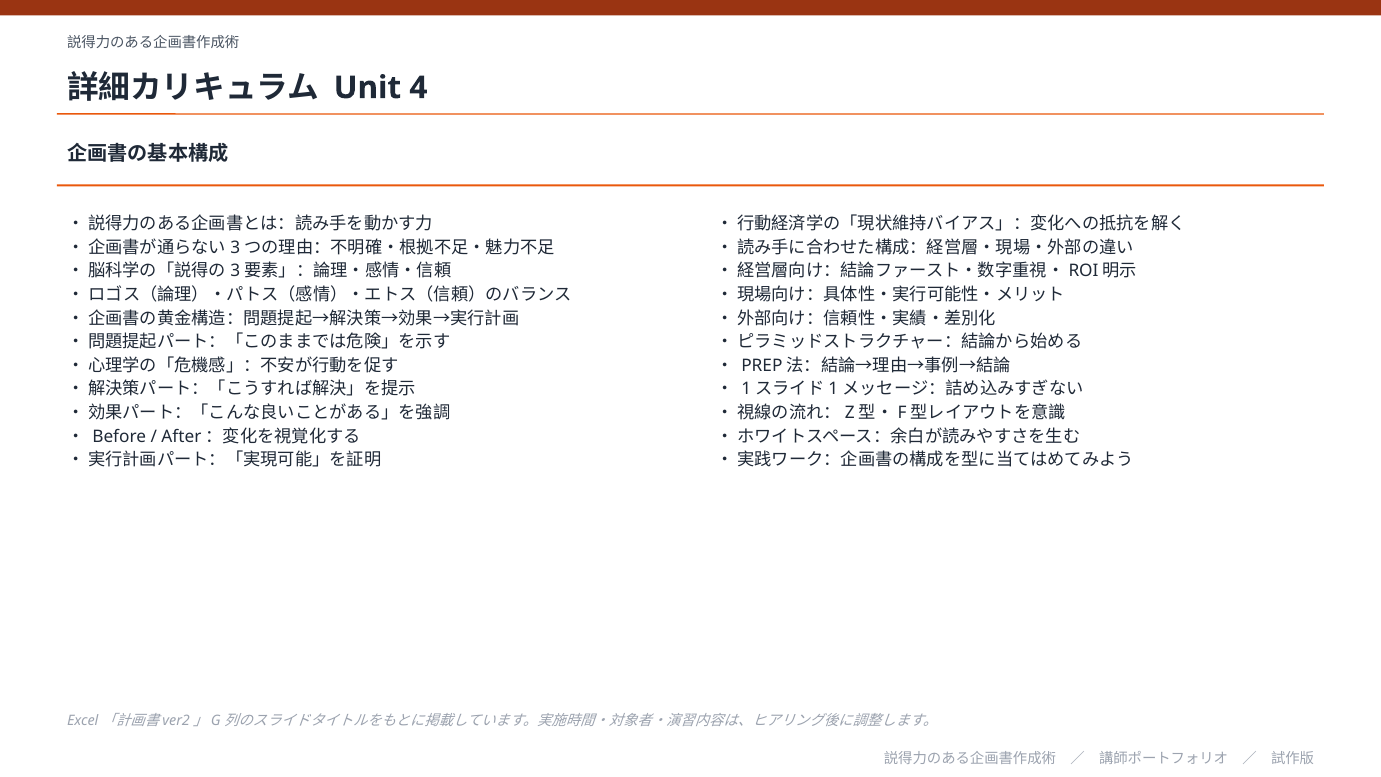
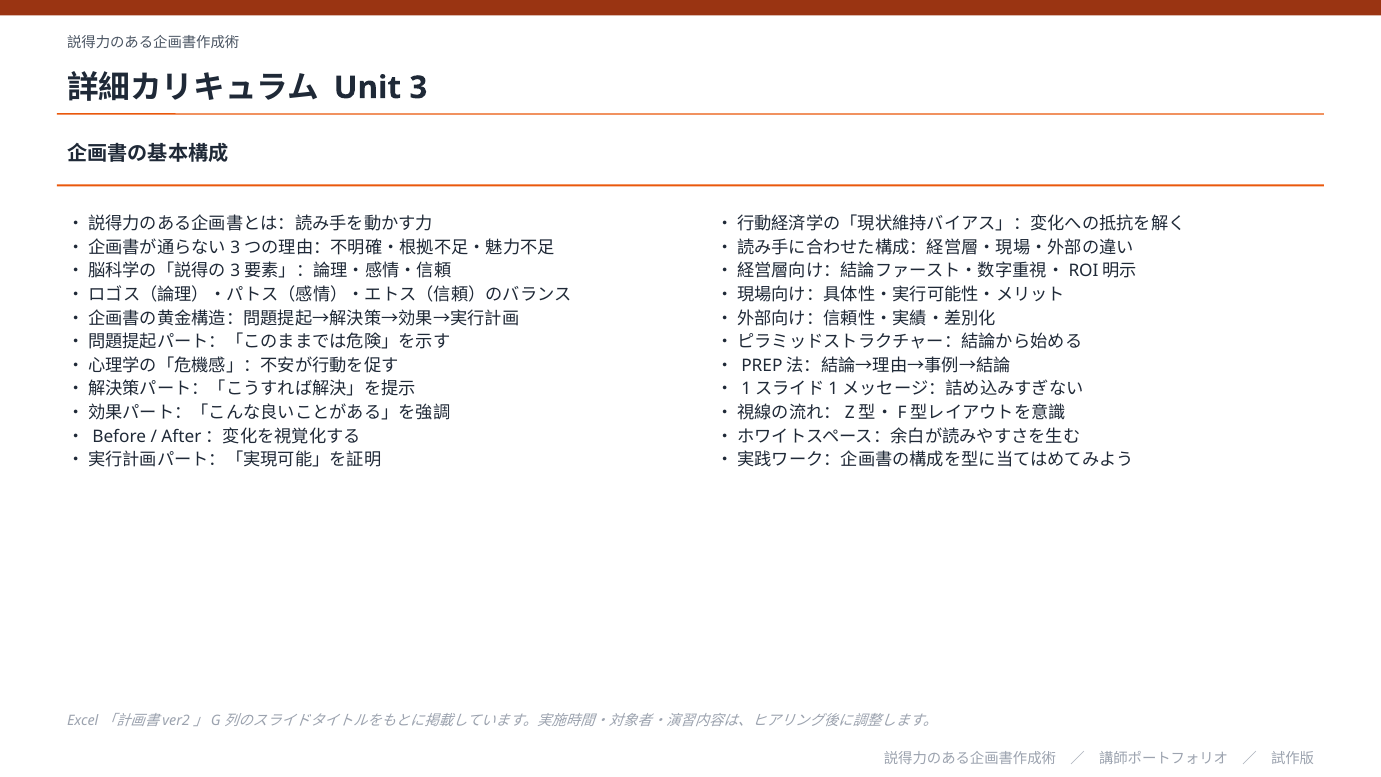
4: 4 -> 3
